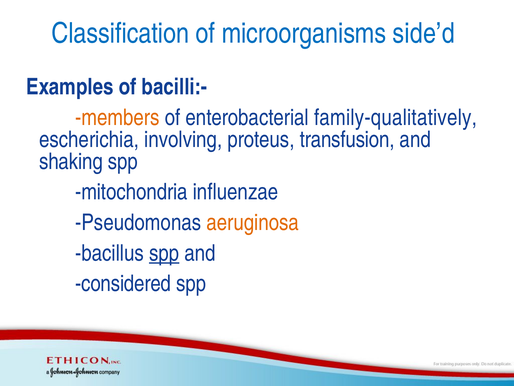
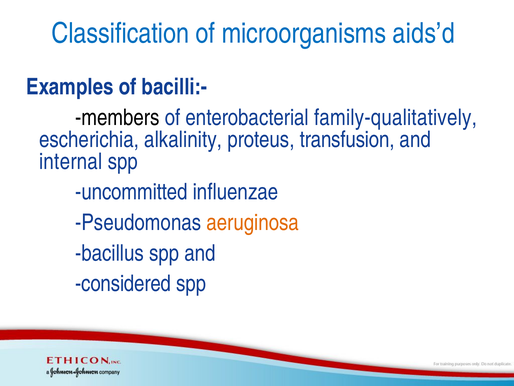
side’d: side’d -> aids’d
members colour: orange -> black
involving: involving -> alkalinity
shaking: shaking -> internal
mitochondria: mitochondria -> uncommitted
spp at (164, 253) underline: present -> none
